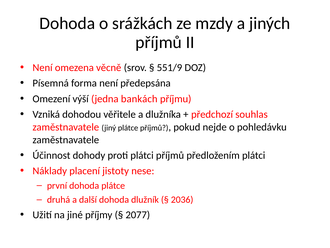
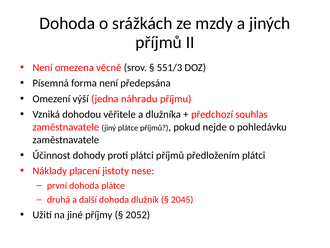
551/9: 551/9 -> 551/3
bankách: bankách -> náhradu
2036: 2036 -> 2045
2077: 2077 -> 2052
